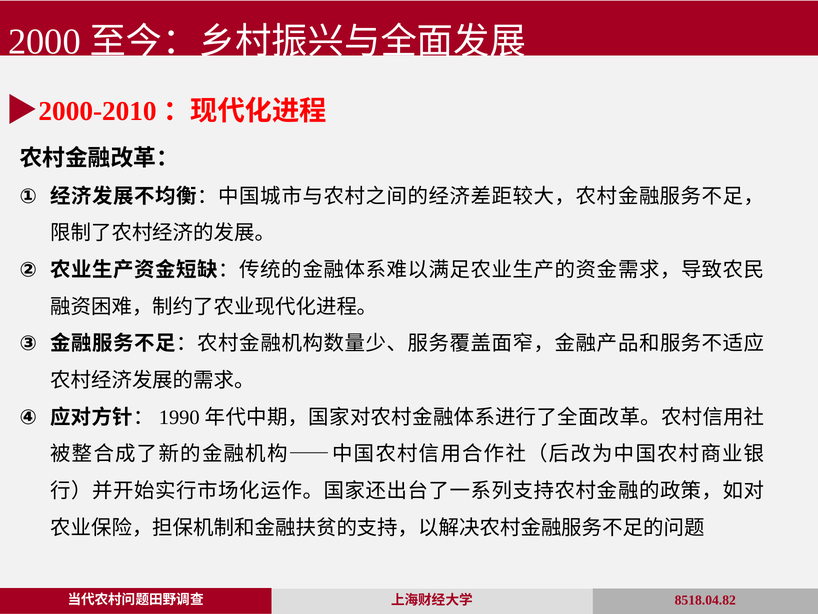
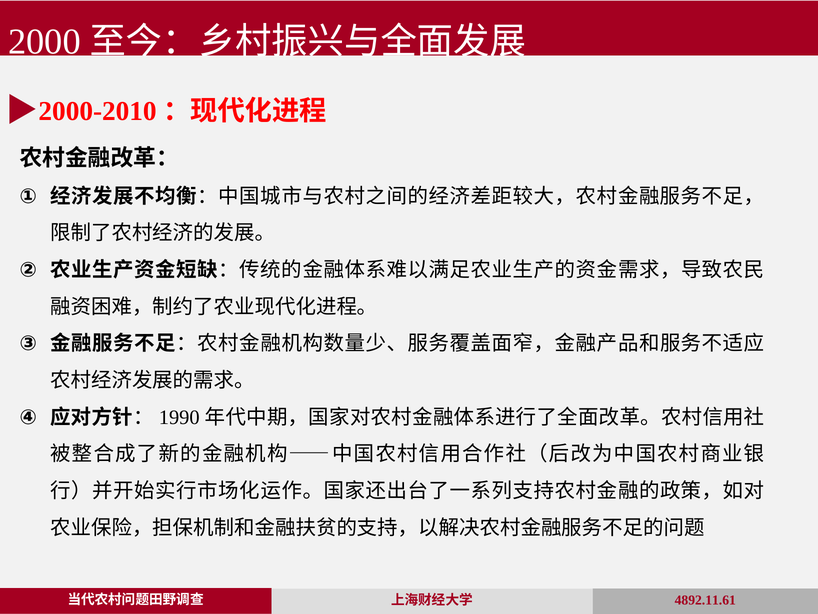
8518.04.82: 8518.04.82 -> 4892.11.61
